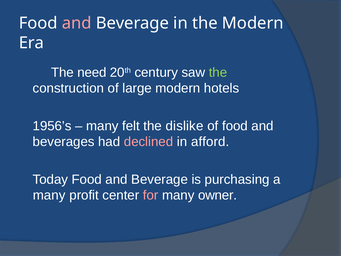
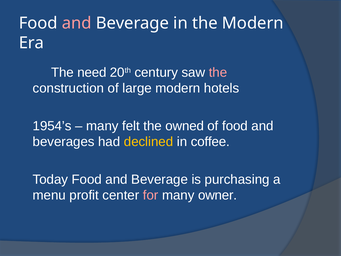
the at (218, 72) colour: light green -> pink
1956’s: 1956’s -> 1954’s
dislike: dislike -> owned
declined colour: pink -> yellow
afford: afford -> coffee
many at (49, 195): many -> menu
